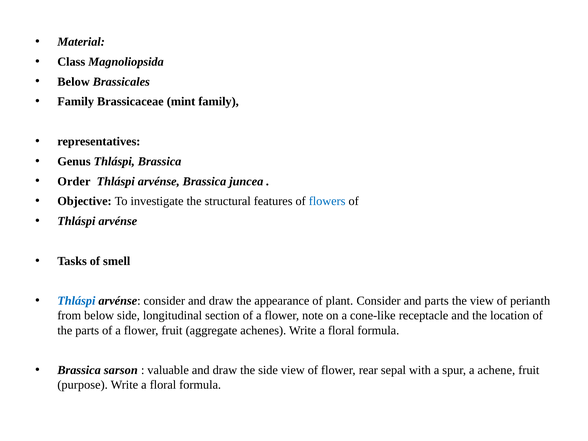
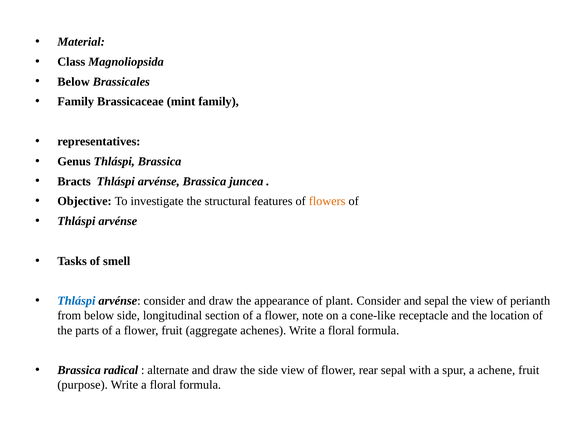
Order: Order -> Bracts
flowers colour: blue -> orange
and parts: parts -> sepal
sarson: sarson -> radical
valuable: valuable -> alternate
